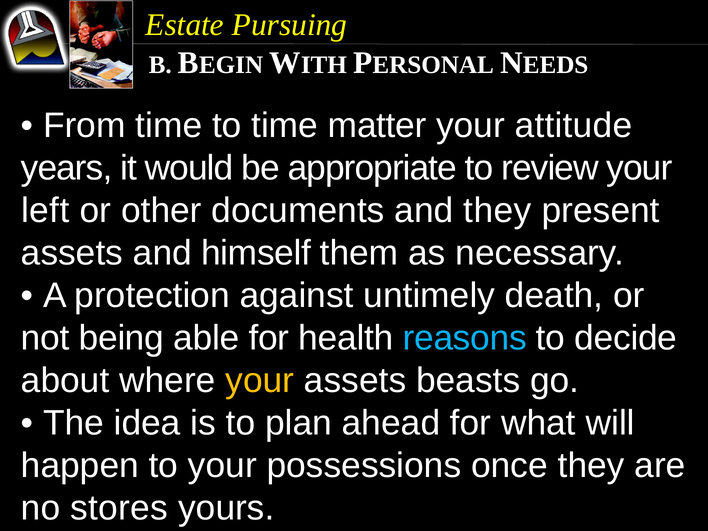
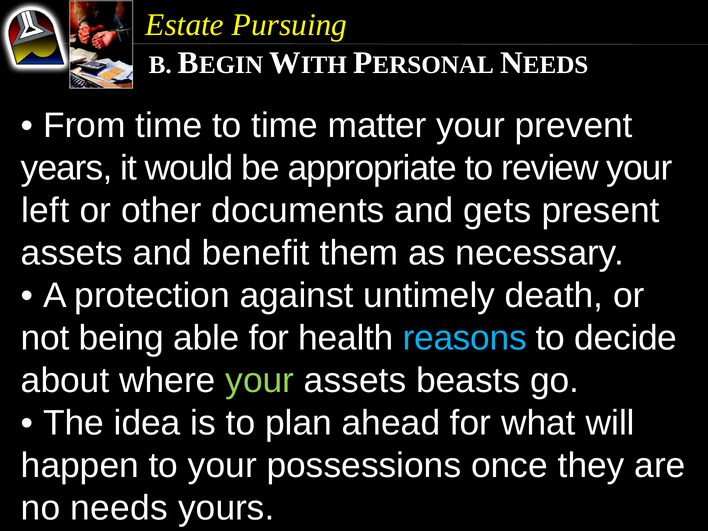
attitude: attitude -> prevent
and they: they -> gets
himself: himself -> benefit
your at (260, 380) colour: yellow -> light green
stores: stores -> needs
